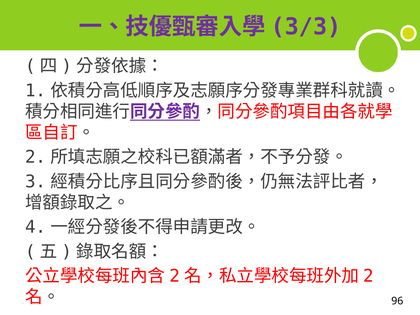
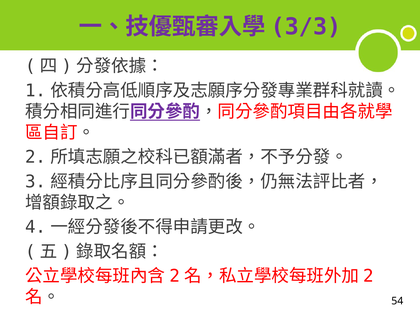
96: 96 -> 54
